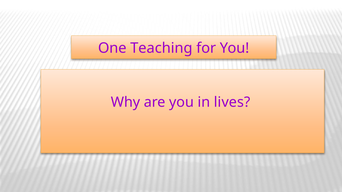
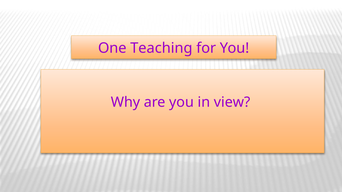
lives: lives -> view
